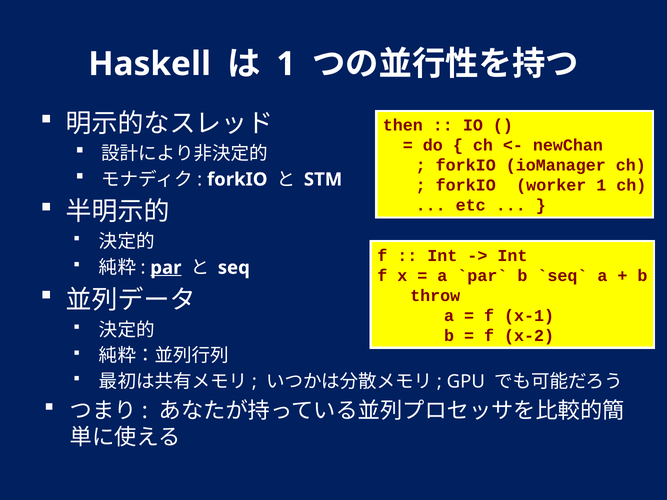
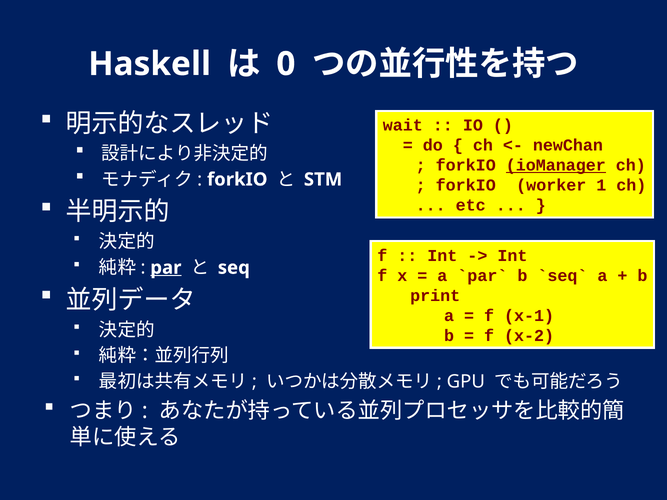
1 at (286, 64): 1 -> 0
then: then -> wait
ioManager underline: none -> present
throw: throw -> print
